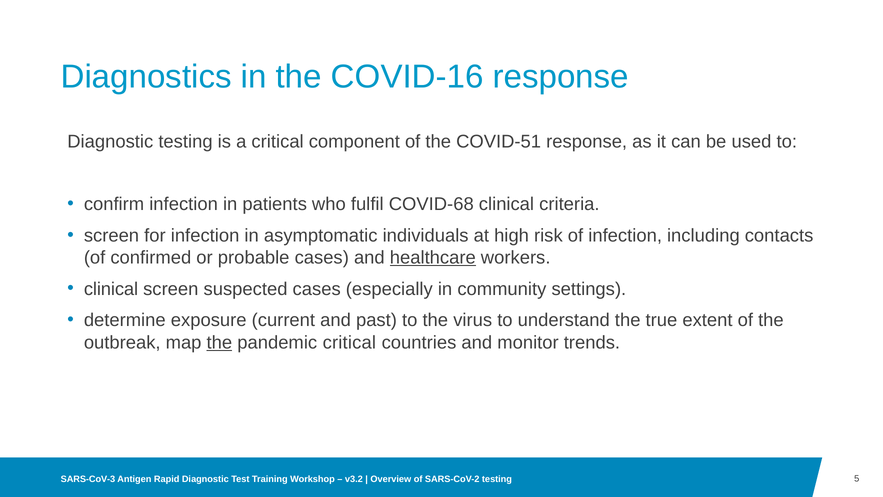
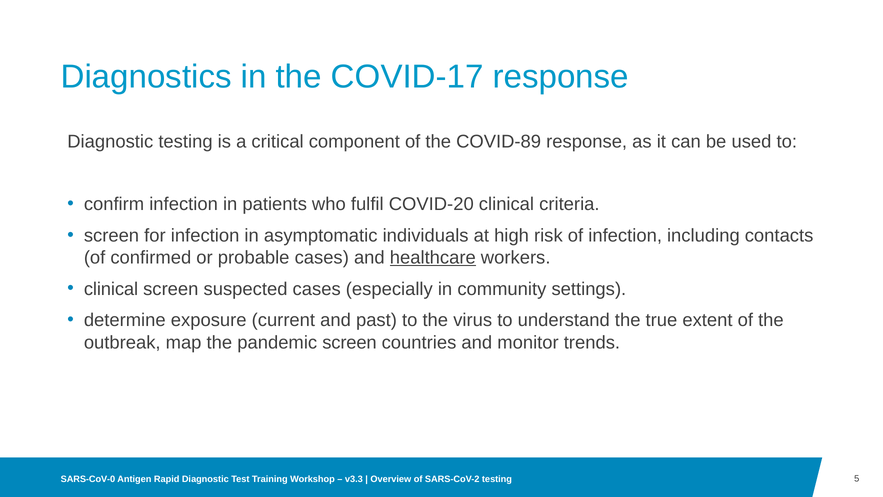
COVID-16: COVID-16 -> COVID-17
COVID-51: COVID-51 -> COVID-89
COVID-68: COVID-68 -> COVID-20
the at (219, 342) underline: present -> none
pandemic critical: critical -> screen
SARS-CoV-3: SARS-CoV-3 -> SARS-CoV-0
v3.2: v3.2 -> v3.3
